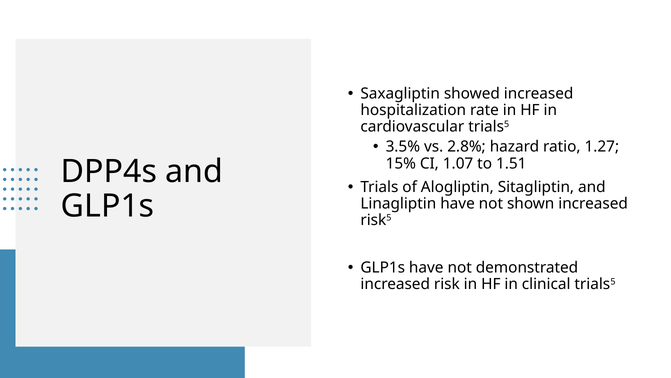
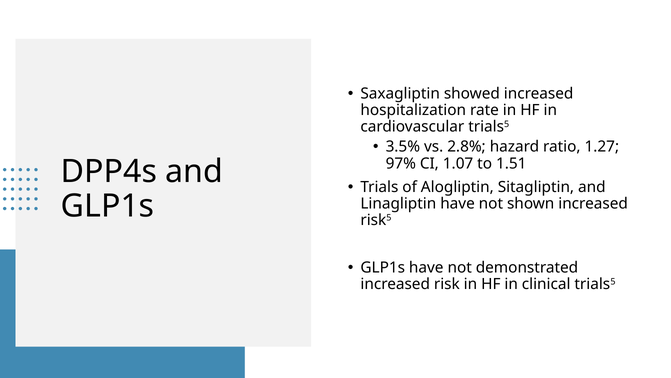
15%: 15% -> 97%
